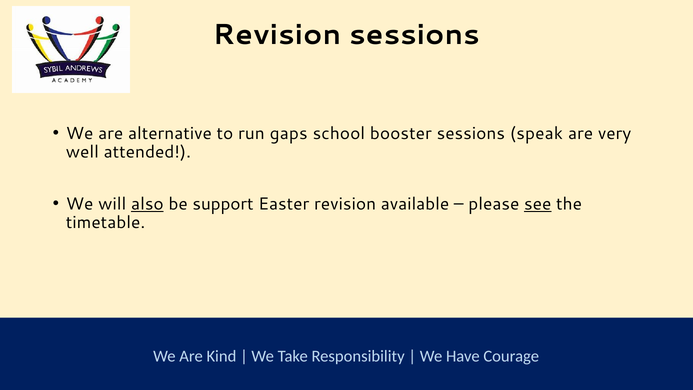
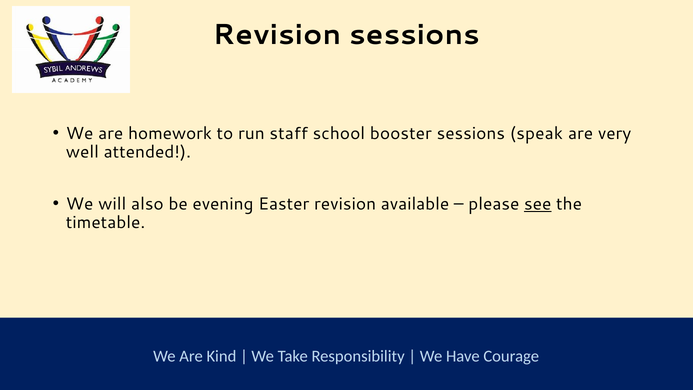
alternative: alternative -> homework
gaps: gaps -> staff
also underline: present -> none
support: support -> evening
